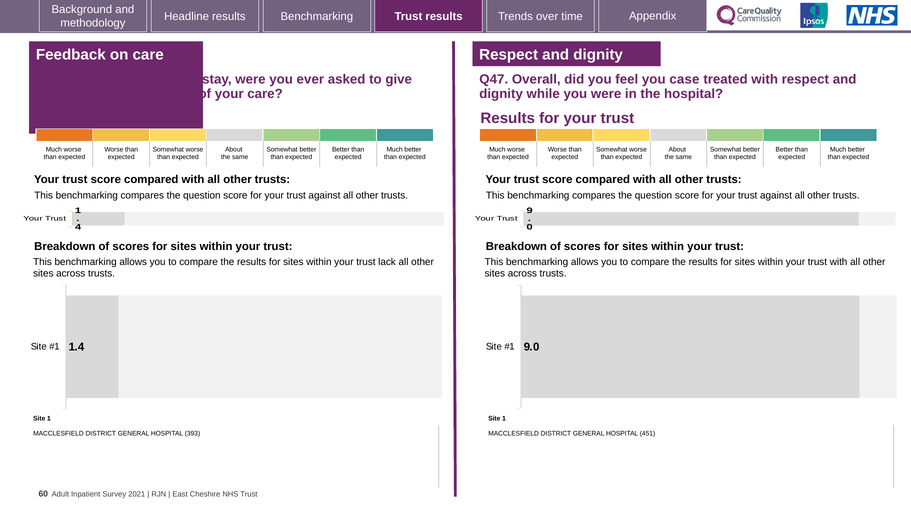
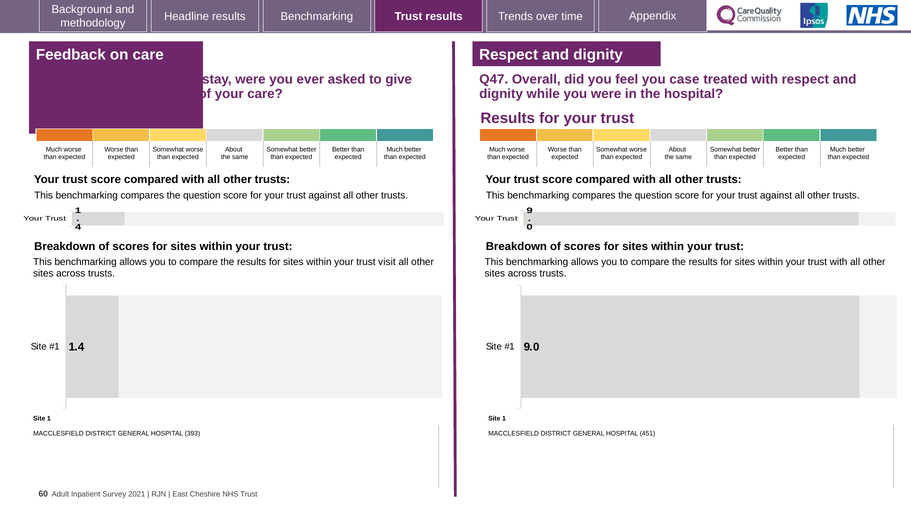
lack: lack -> visit
